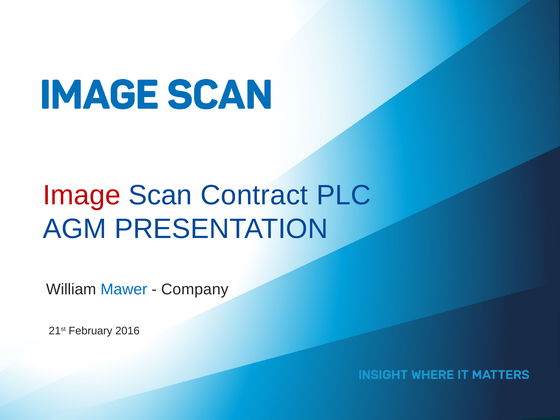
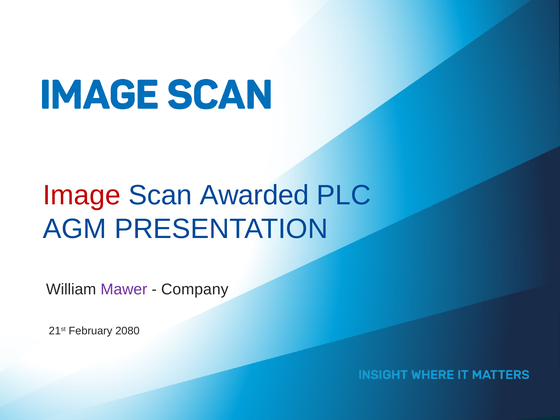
Contract: Contract -> Awarded
Mawer colour: blue -> purple
2016: 2016 -> 2080
